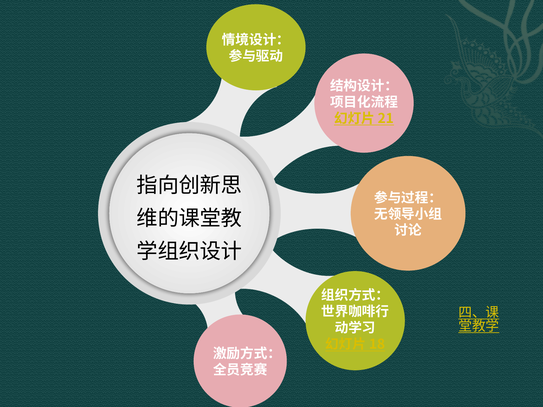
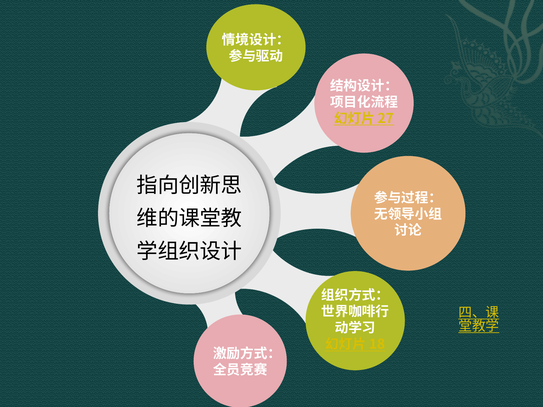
21: 21 -> 27
